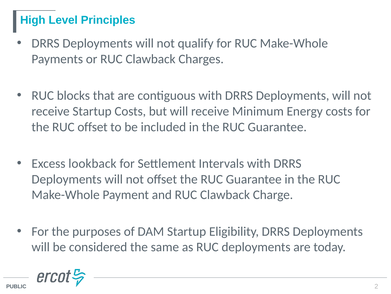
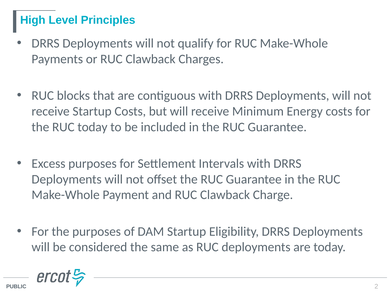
RUC offset: offset -> today
Excess lookback: lookback -> purposes
